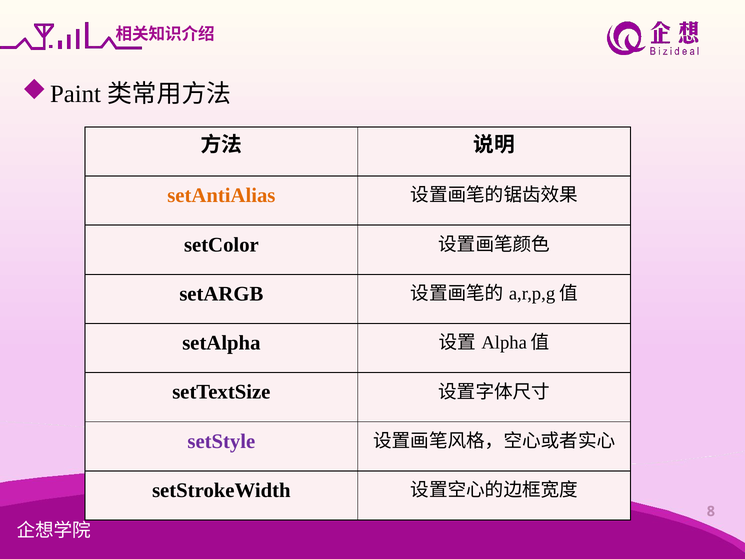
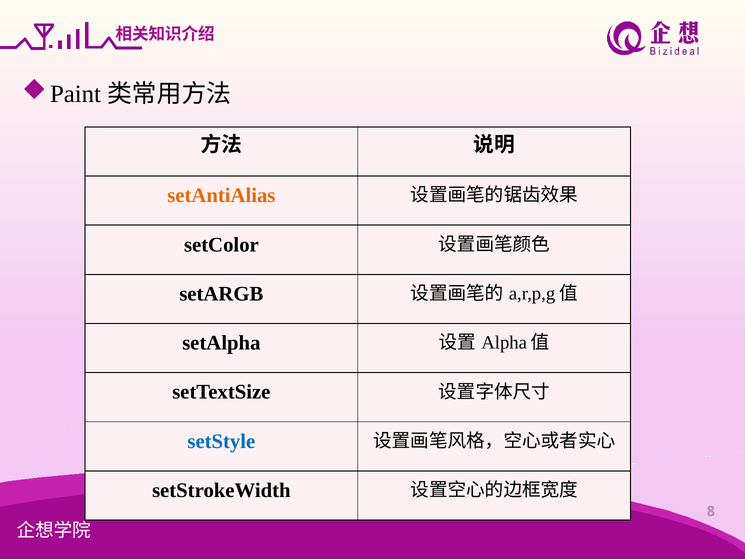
setStyle colour: purple -> blue
